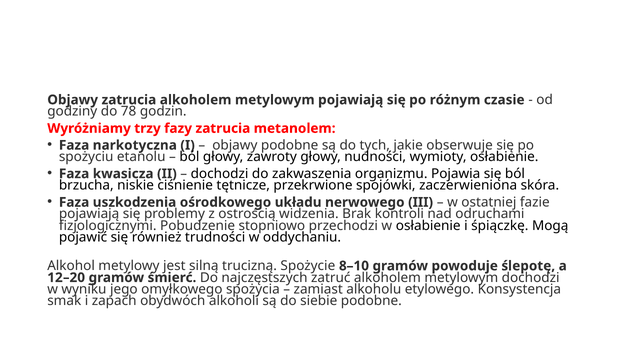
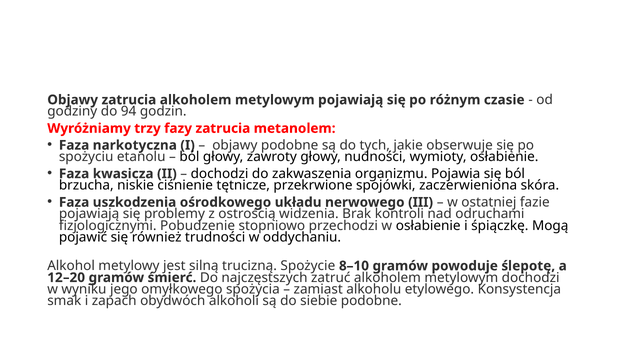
78: 78 -> 94
